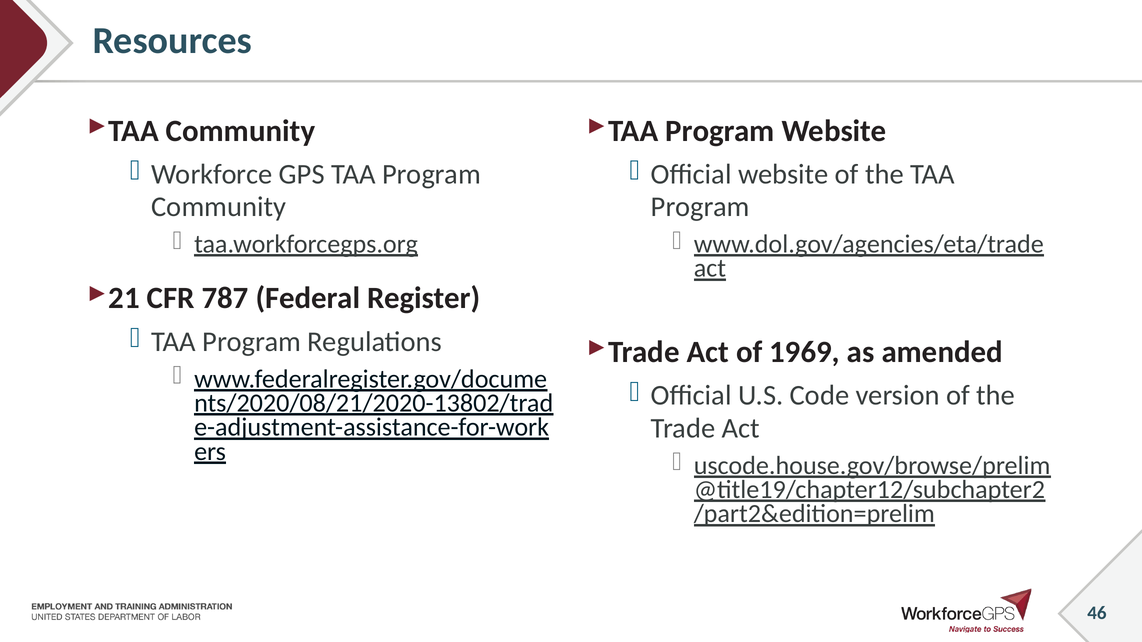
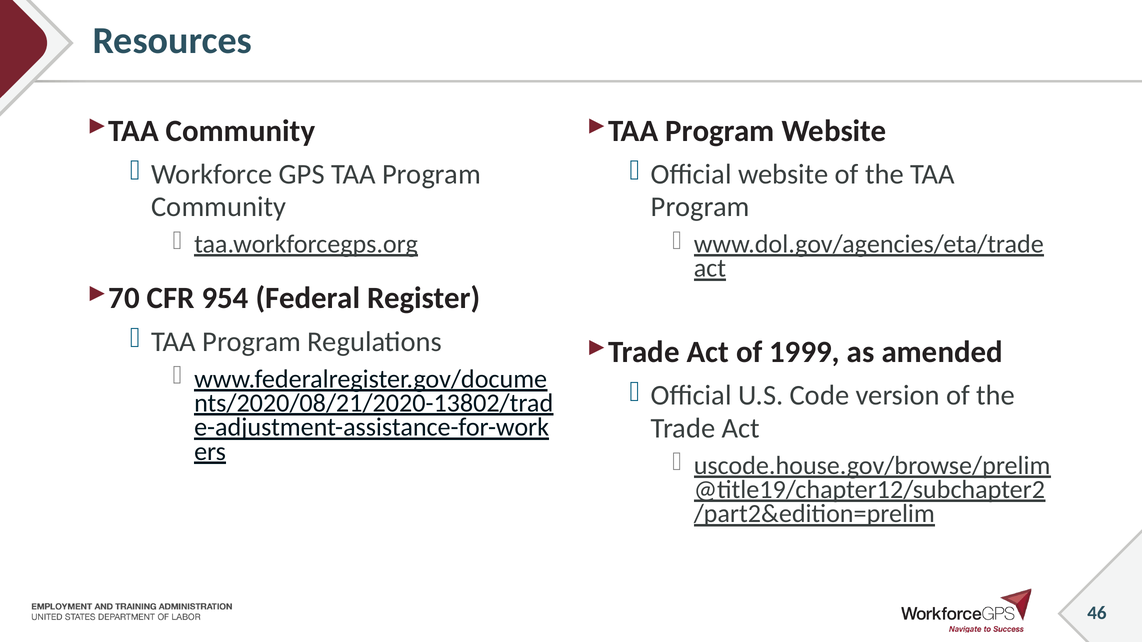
21: 21 -> 70
787: 787 -> 954
1969: 1969 -> 1999
